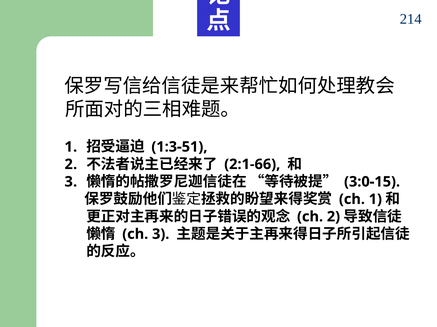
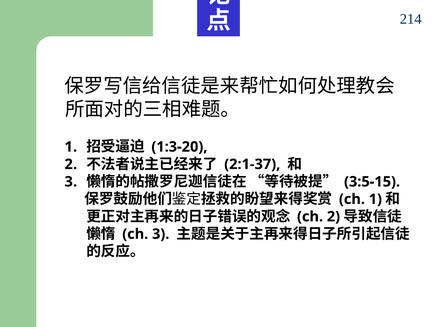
1:3-51: 1:3-51 -> 1:3-20
2:1-66: 2:1-66 -> 2:1-37
3:0-15: 3:0-15 -> 3:5-15
